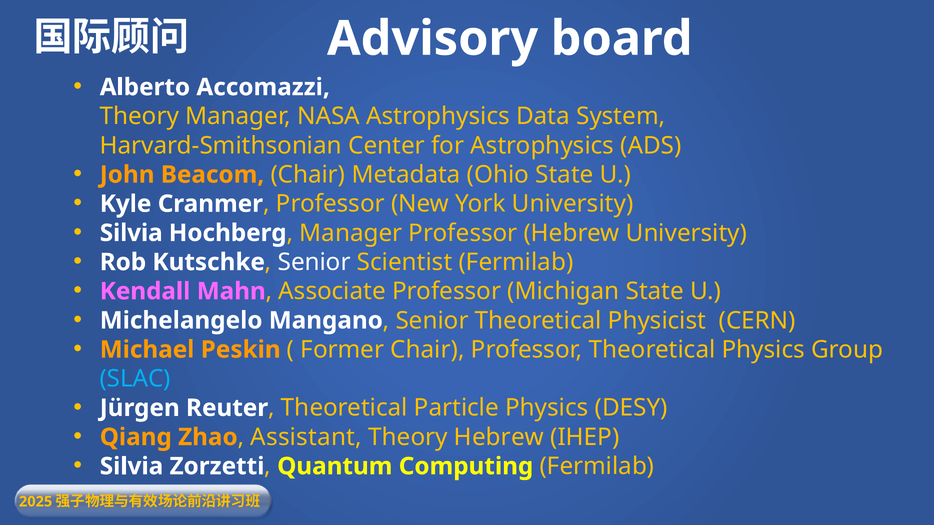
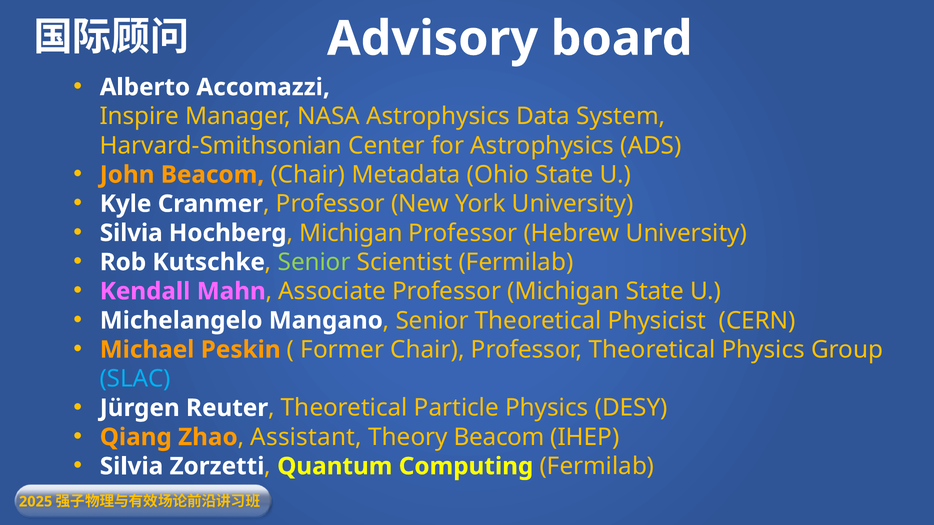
Theory at (139, 116): Theory -> Inspire
Manager at (351, 233): Manager -> Michigan
Senior at (314, 262) colour: white -> light green
Theory Hebrew: Hebrew -> Beacom
